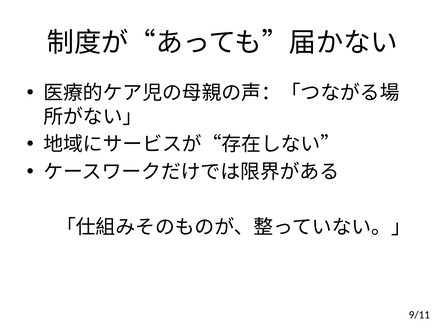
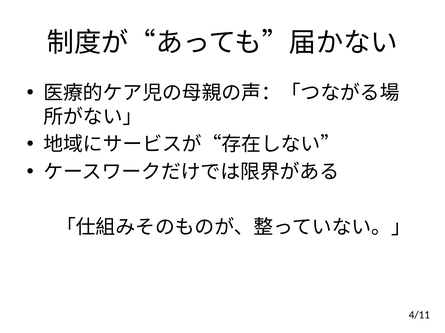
9/11: 9/11 -> 4/11
